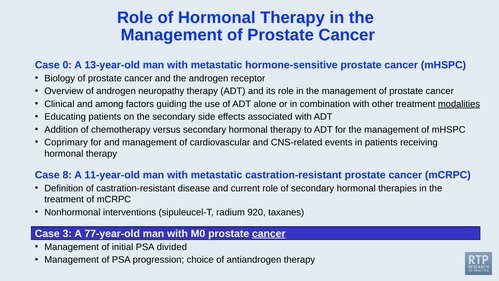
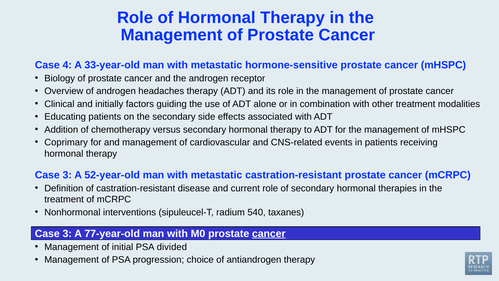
0: 0 -> 4
13-year-old: 13-year-old -> 33-year-old
neuropathy: neuropathy -> headaches
among: among -> initially
modalities underline: present -> none
8 at (67, 175): 8 -> 3
11-year-old: 11-year-old -> 52-year-old
920: 920 -> 540
